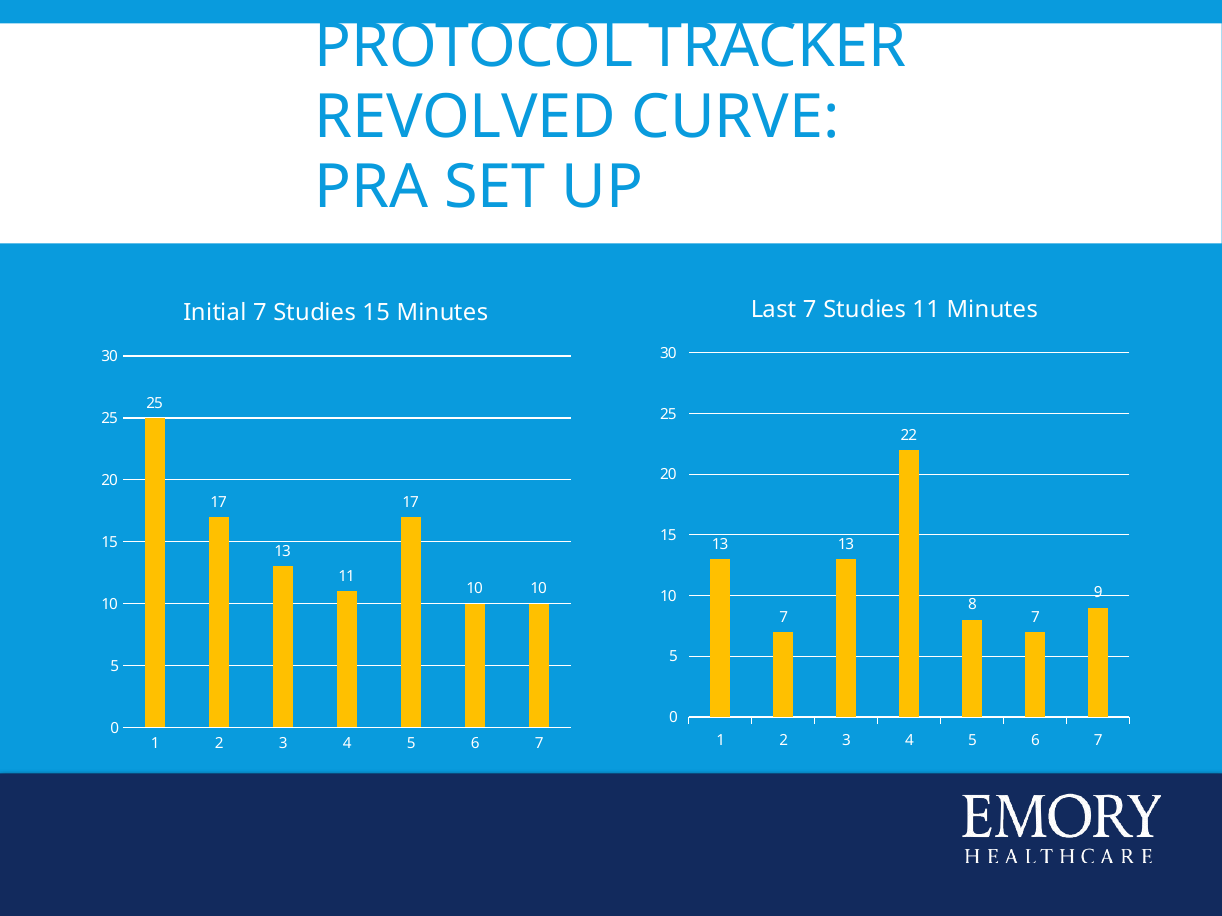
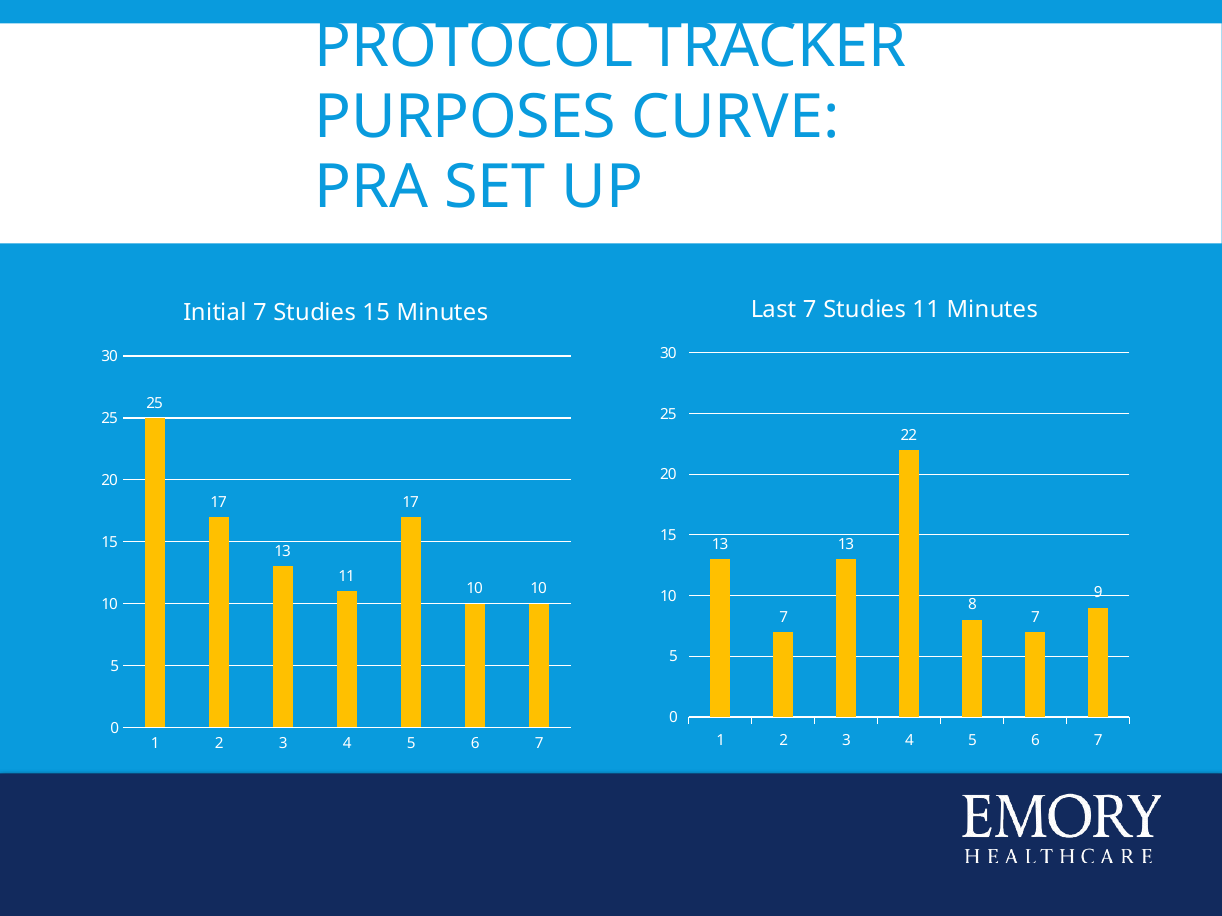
REVOLVED: REVOLVED -> PURPOSES
